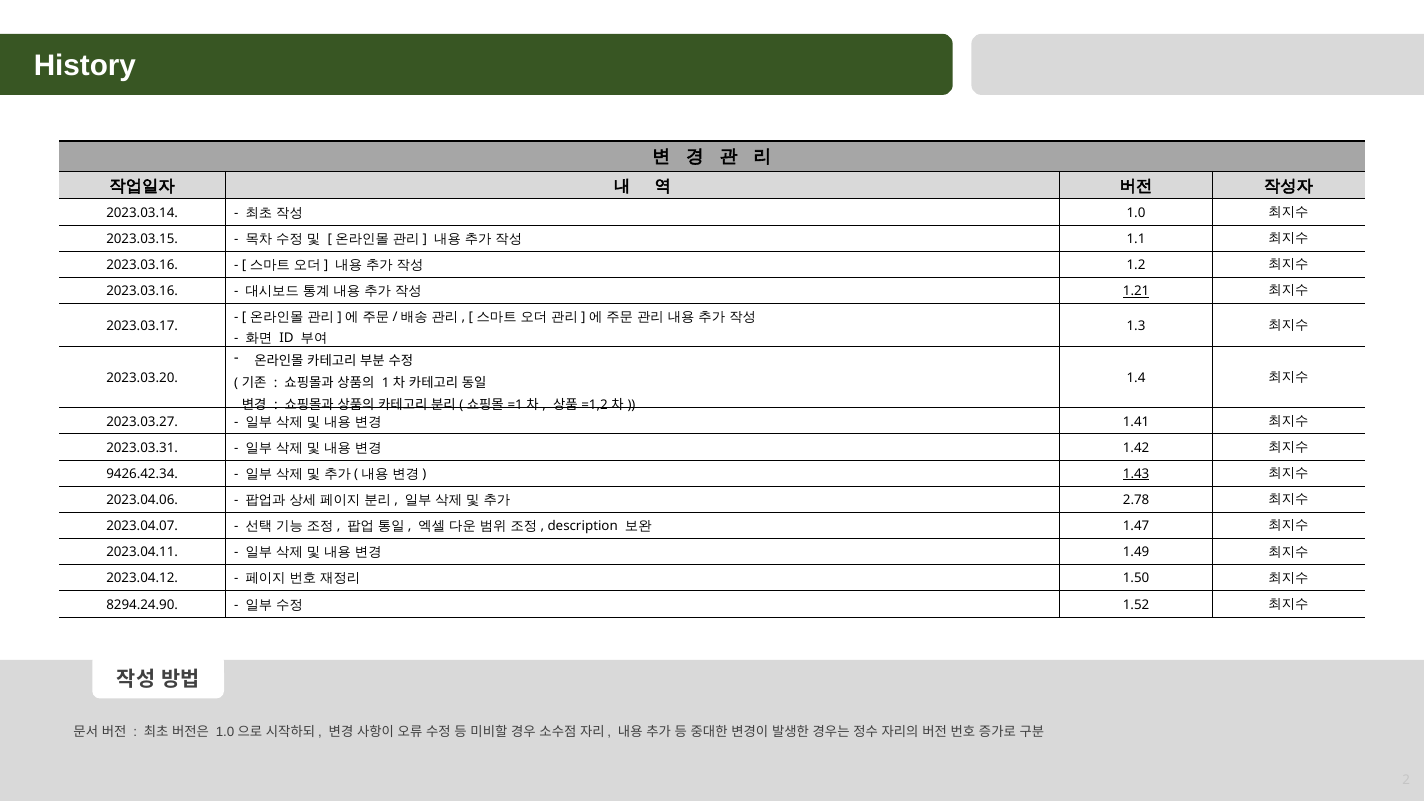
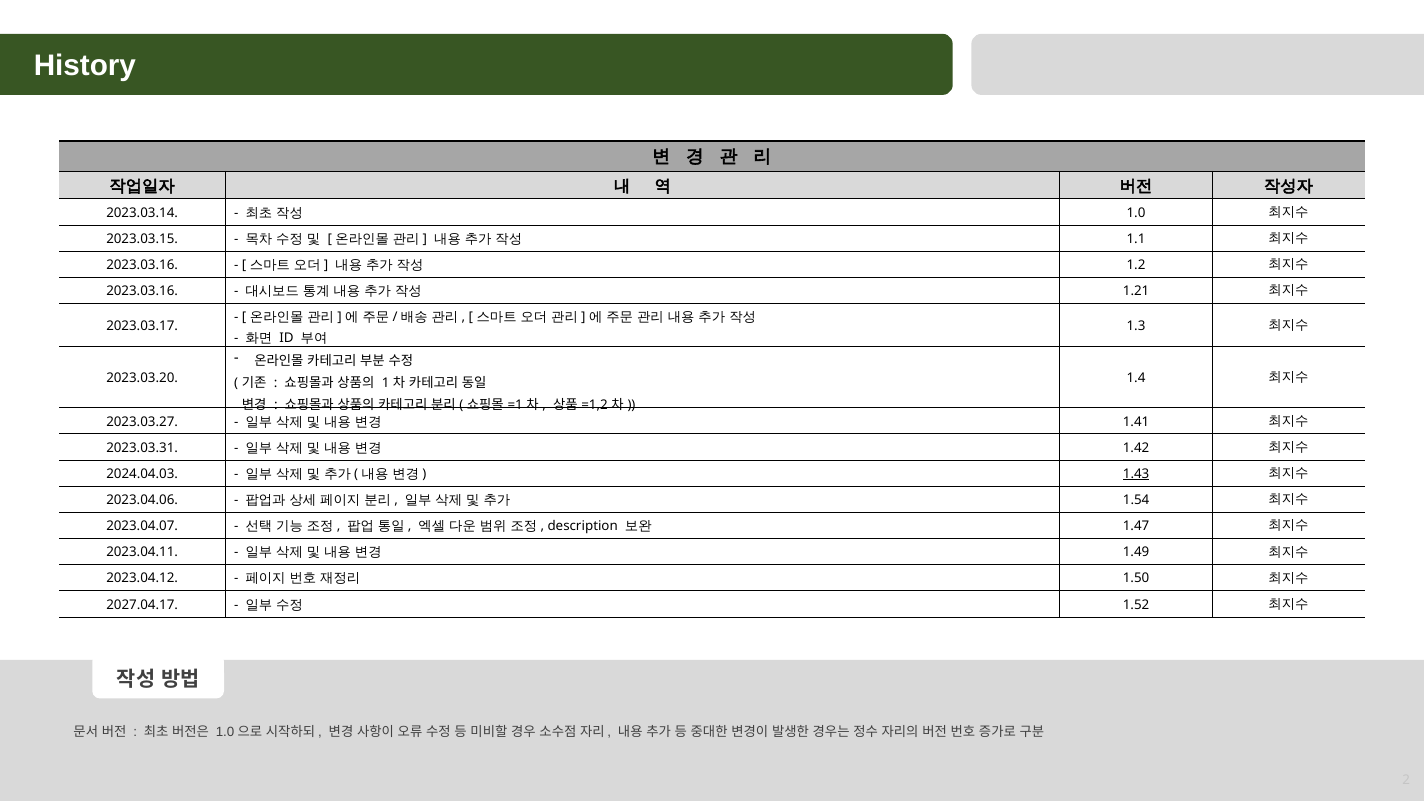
1.21 underline: present -> none
9426.42.34: 9426.42.34 -> 2024.04.03
2.78: 2.78 -> 1.54
8294.24.90: 8294.24.90 -> 2027.04.17
